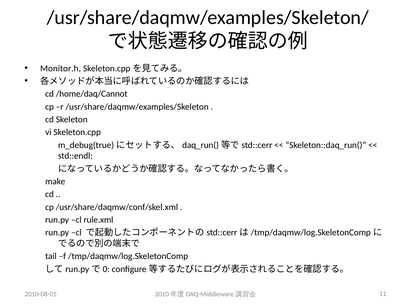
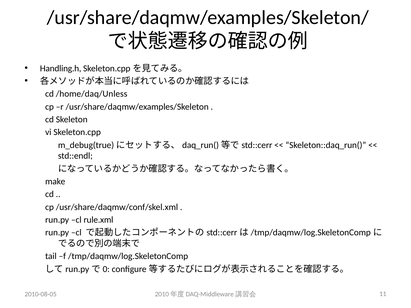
Monitor.h: Monitor.h -> Handling.h
/home/daq/Cannot: /home/daq/Cannot -> /home/daq/Unless
